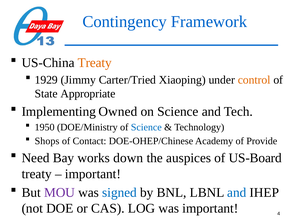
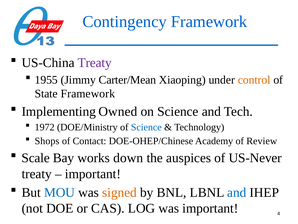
Treaty at (95, 63) colour: orange -> purple
1929: 1929 -> 1955
Carter/Tried: Carter/Tried -> Carter/Mean
State Appropriate: Appropriate -> Framework
1950: 1950 -> 1972
Provide: Provide -> Review
Need: Need -> Scale
US-Board: US-Board -> US-Never
MOU colour: purple -> blue
signed colour: blue -> orange
